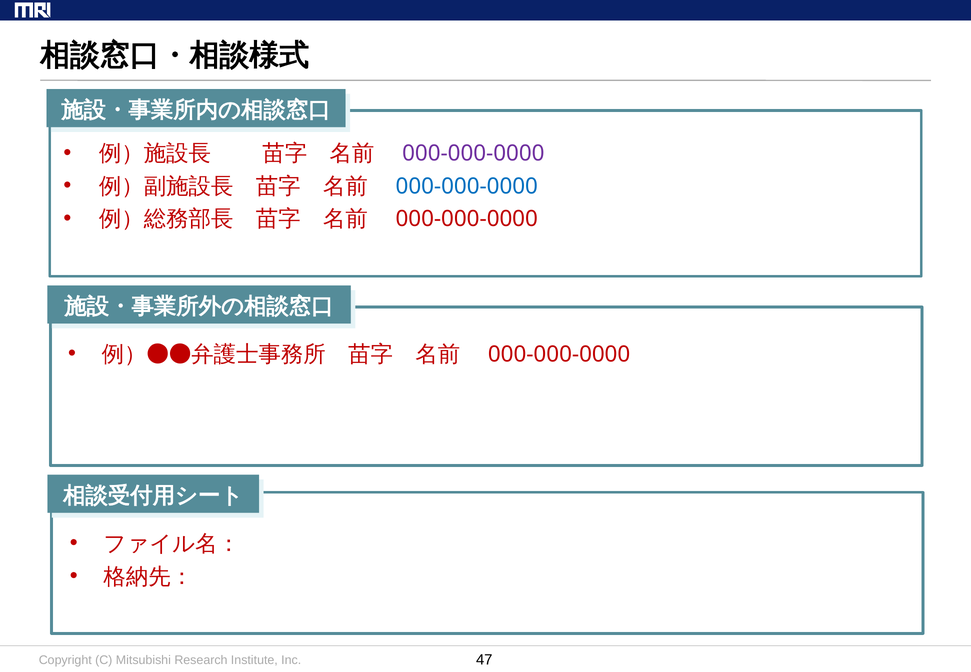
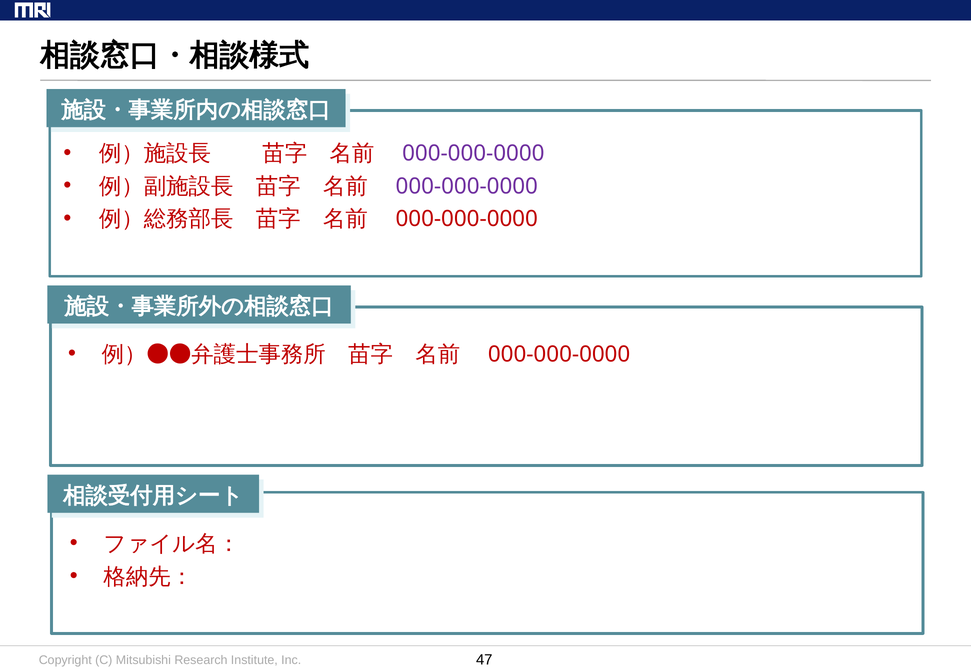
000-000-0000 at (467, 186) colour: blue -> purple
